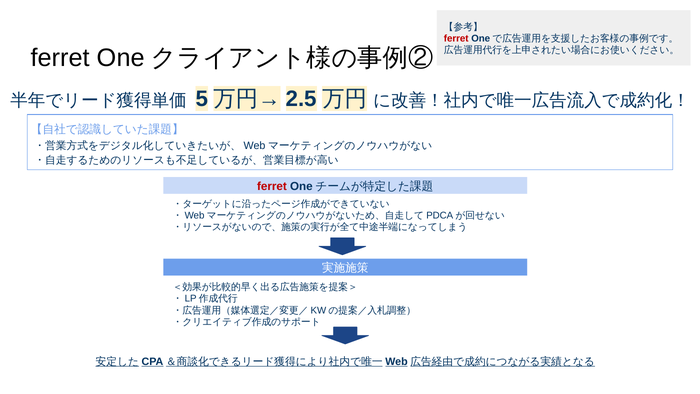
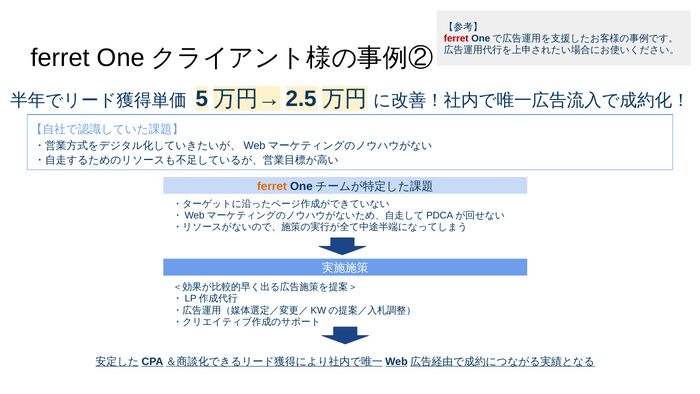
ferret at (272, 186) colour: red -> orange
